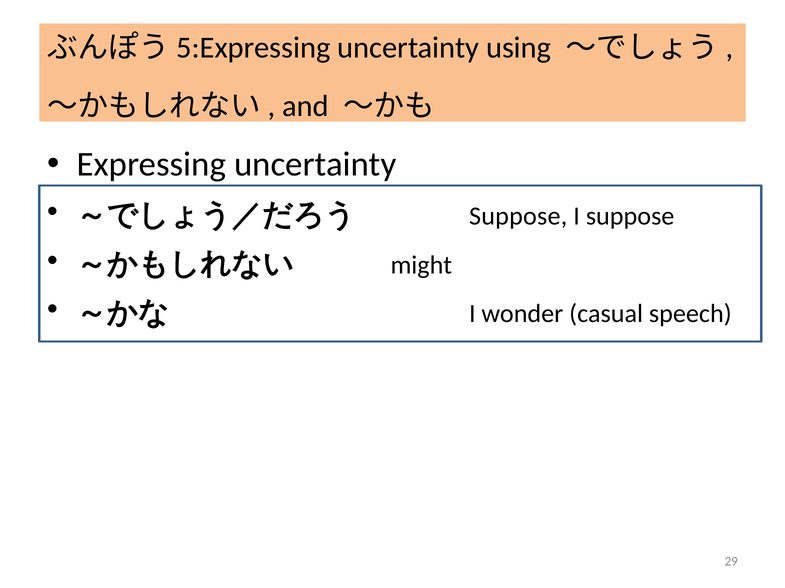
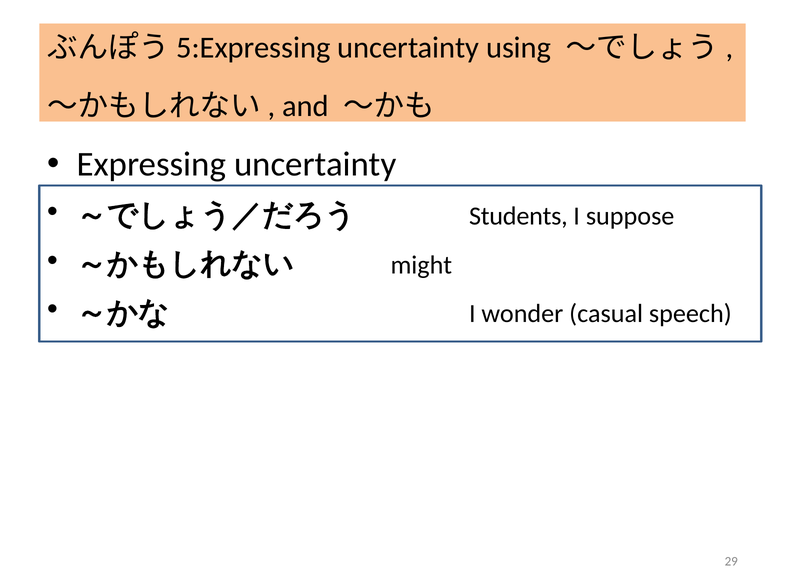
Suppose at (518, 216): Suppose -> Students
